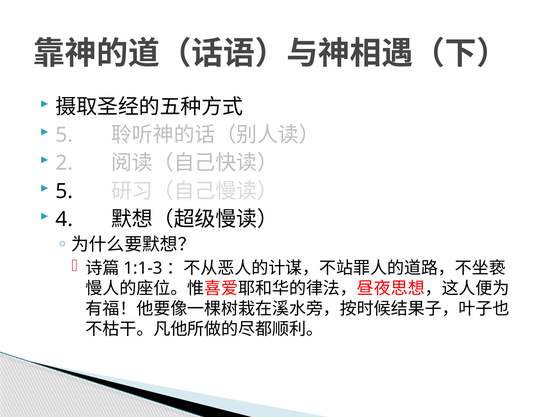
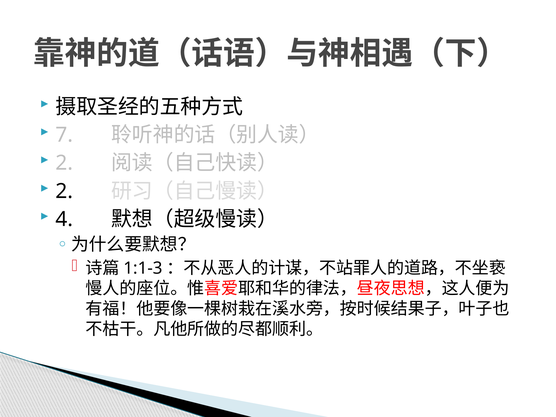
5 at (64, 135): 5 -> 7
5 at (64, 191): 5 -> 2
